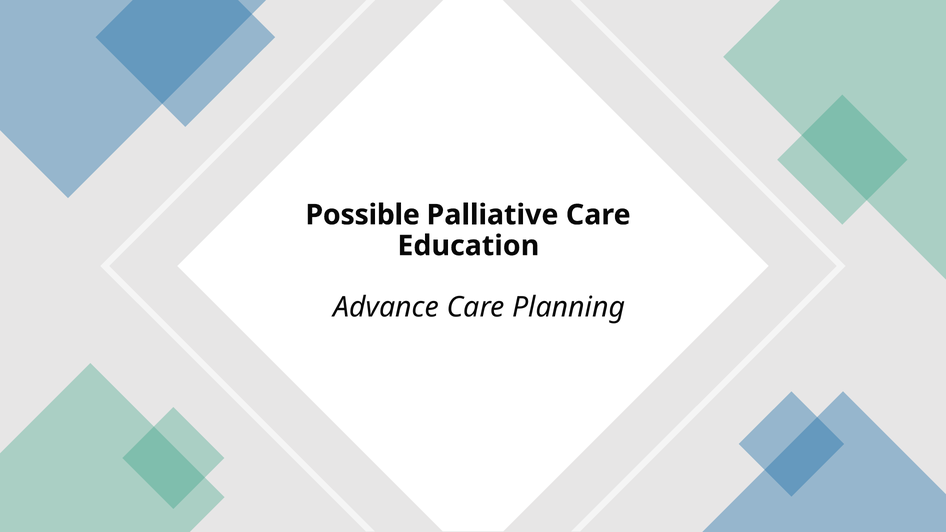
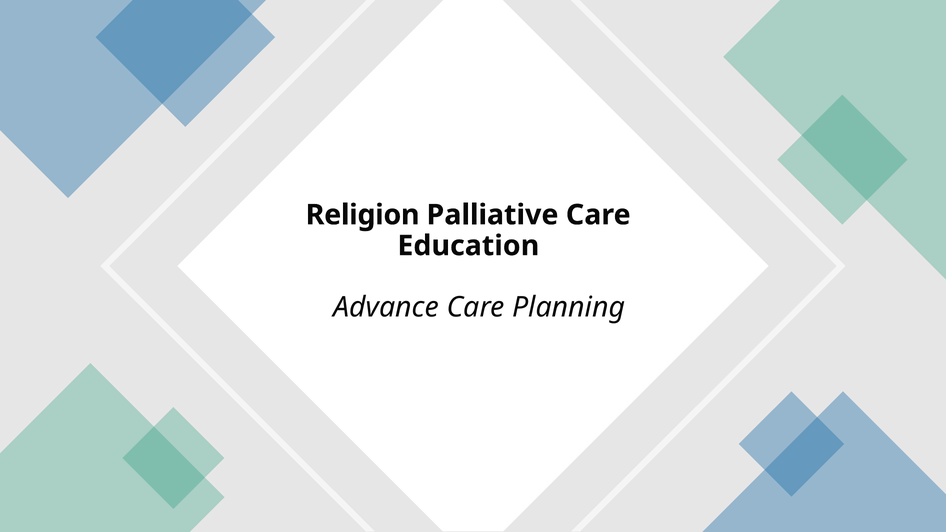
Possible: Possible -> Religion
